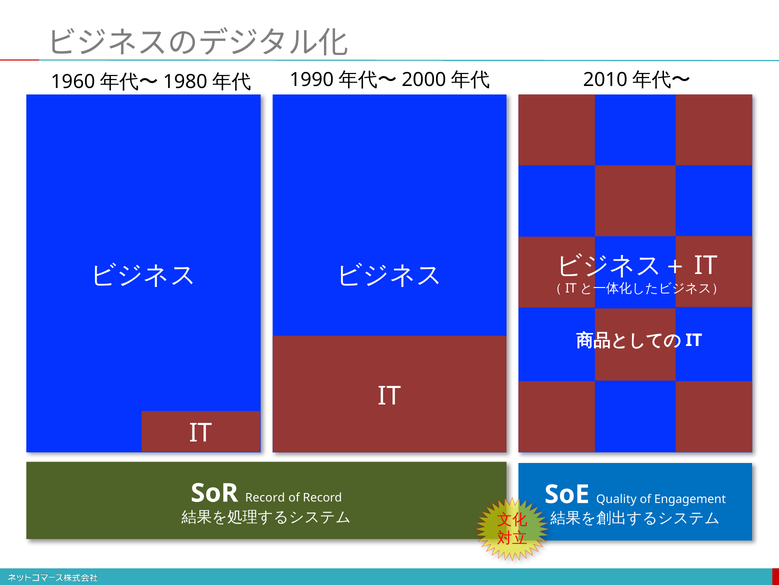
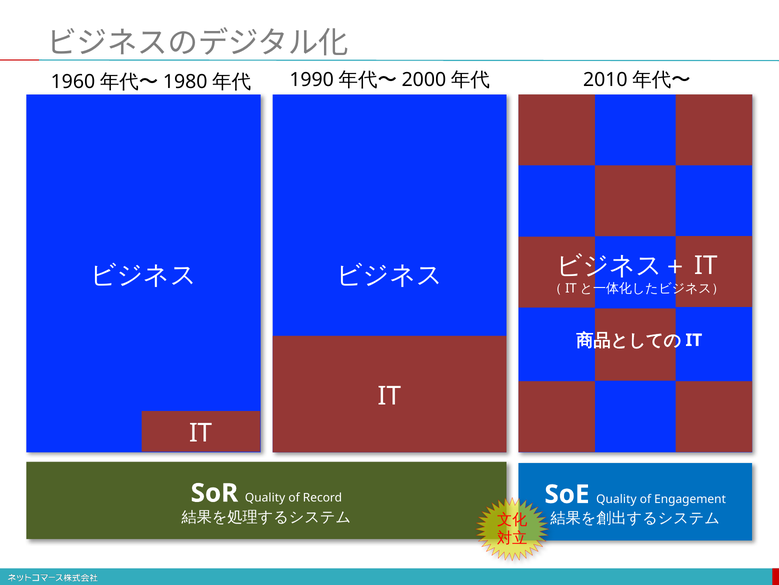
SoR Record: Record -> Quality
